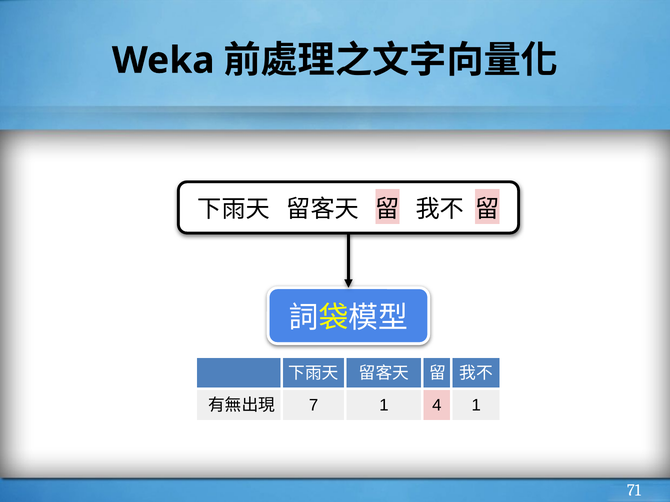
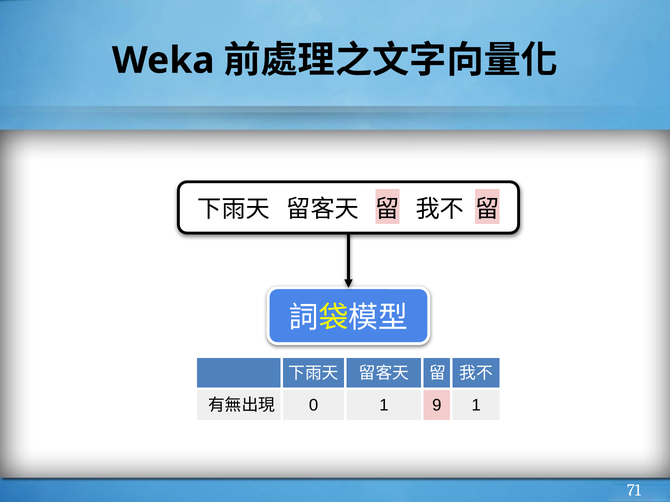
7: 7 -> 0
4: 4 -> 9
